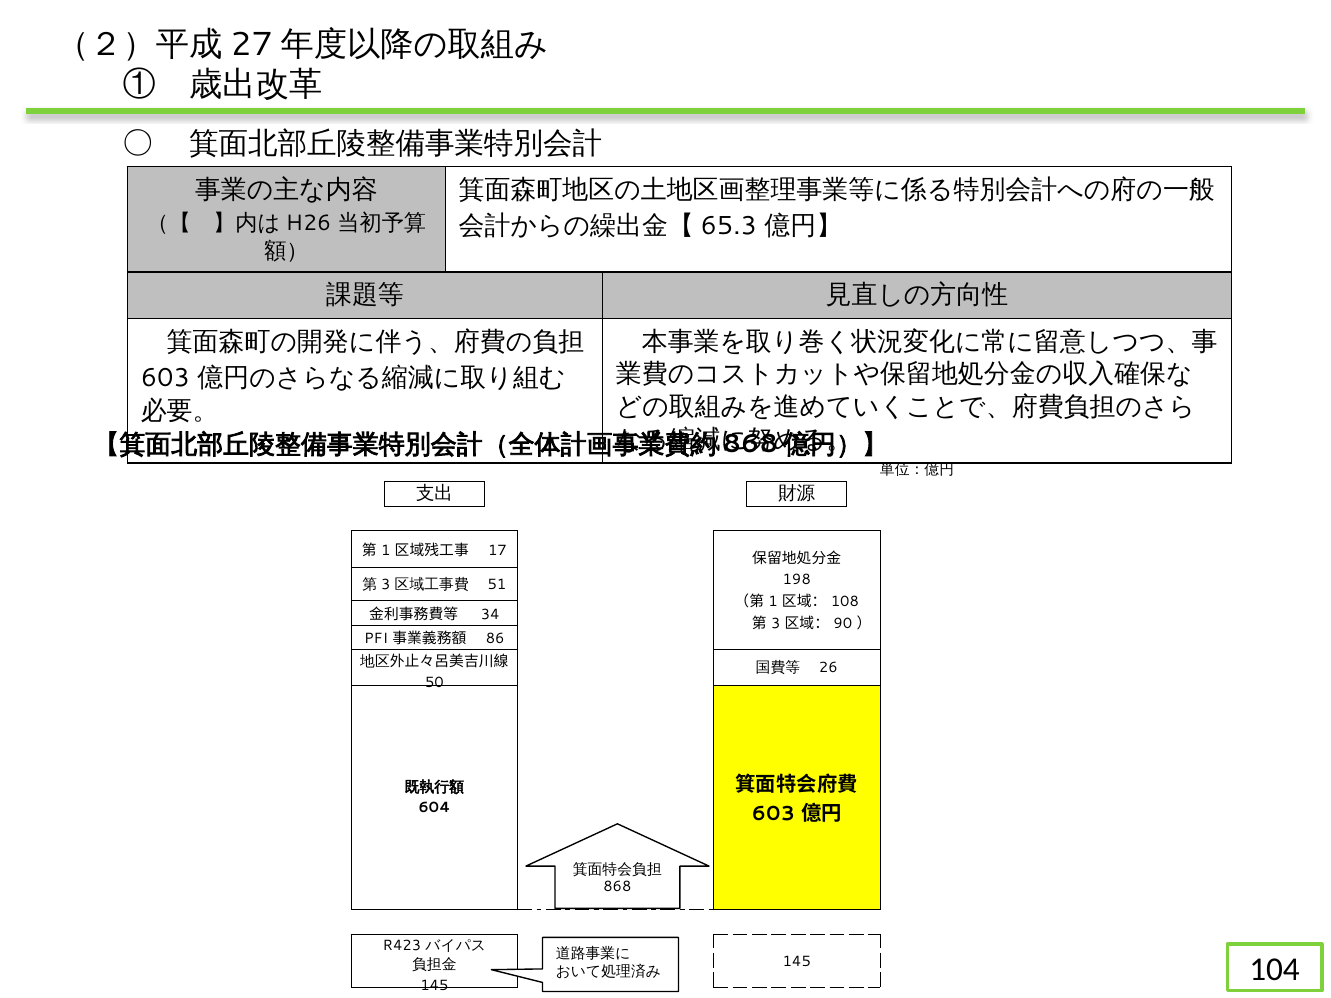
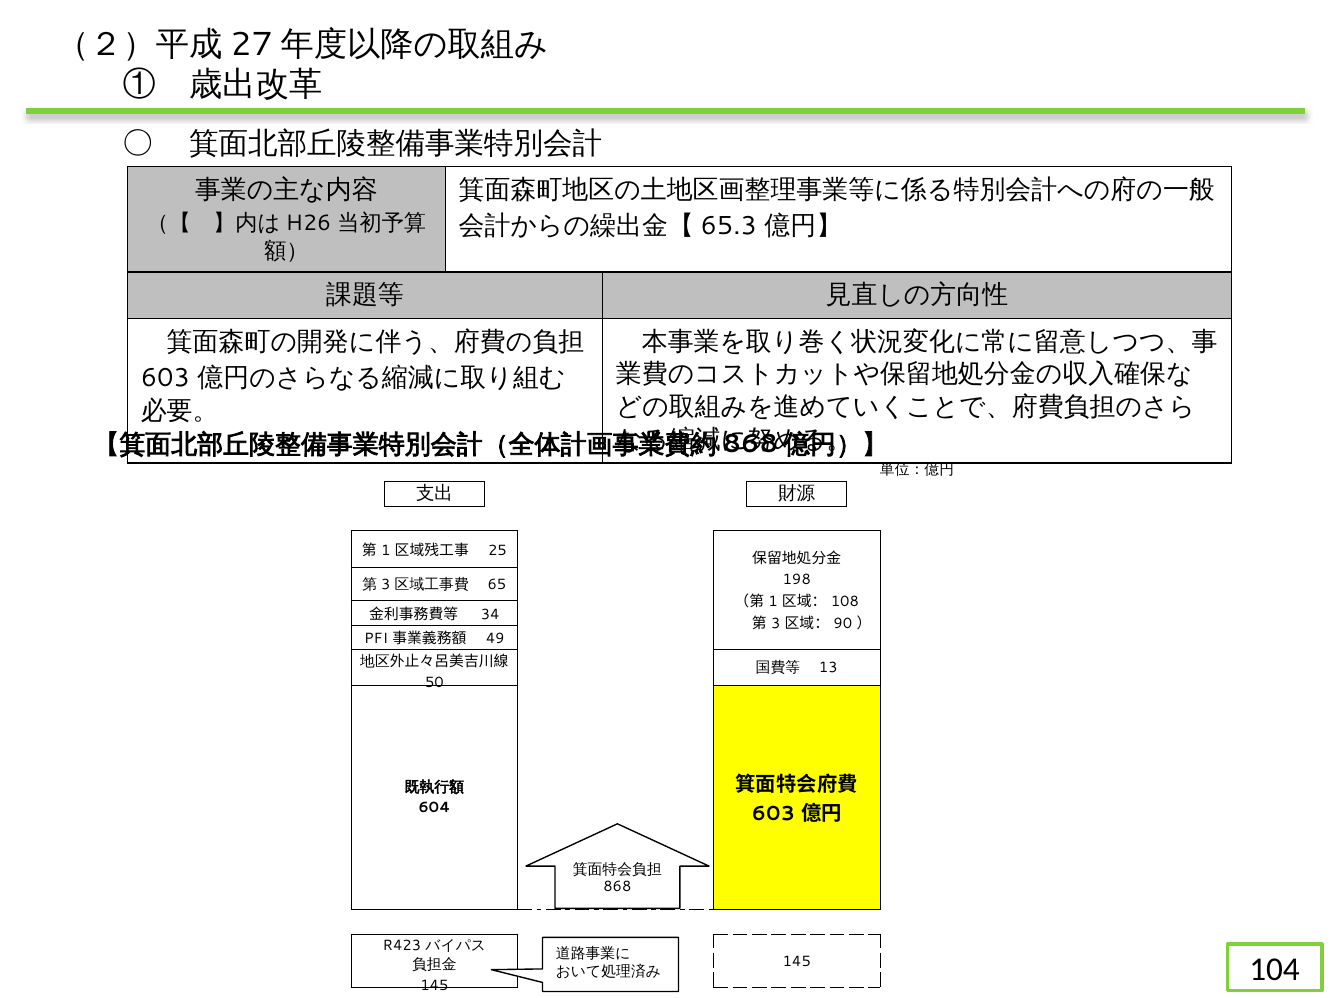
17: 17 -> 25
51: 51 -> 65
86: 86 -> 49
26: 26 -> 13
